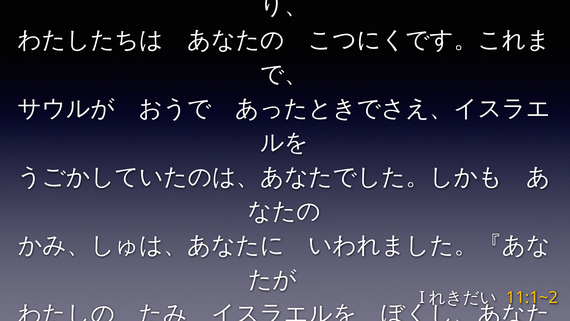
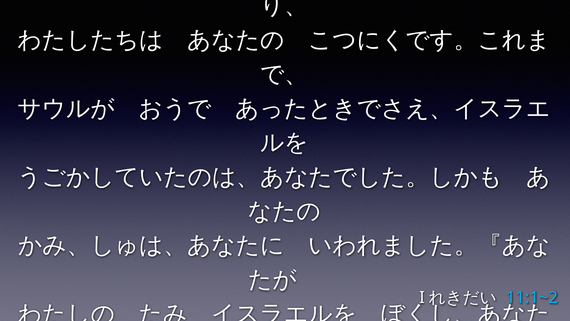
11:1~2 colour: yellow -> light blue
